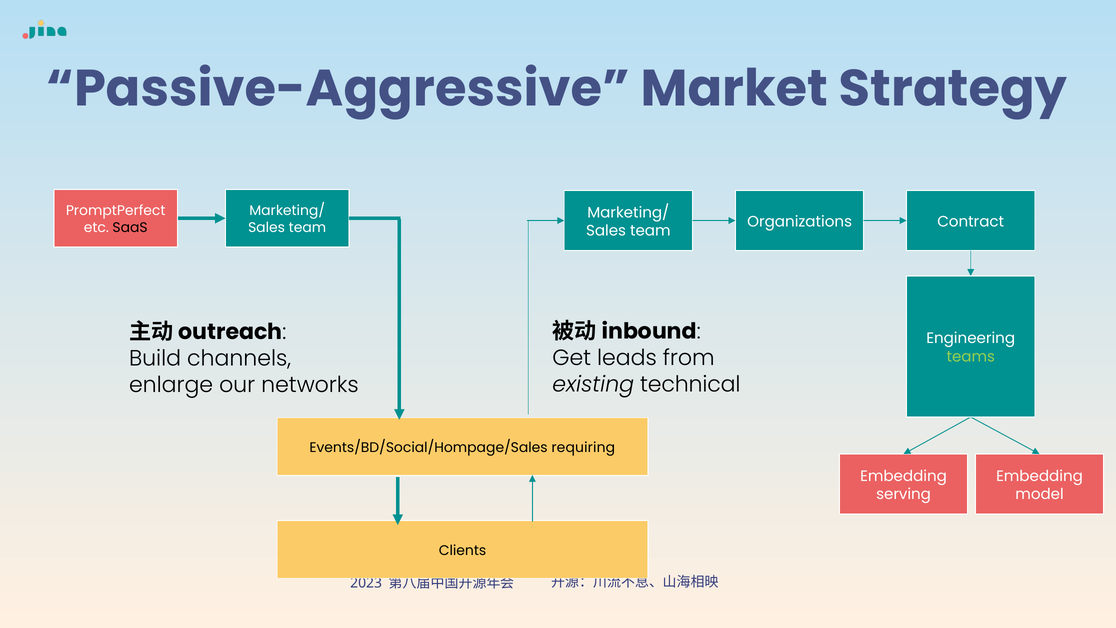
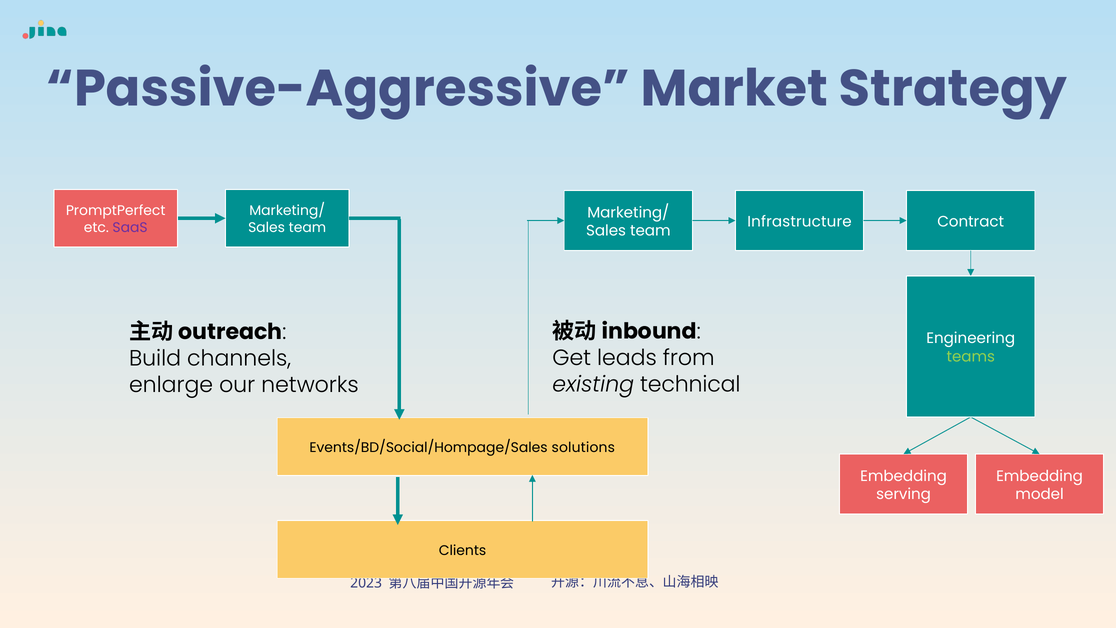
Organizations: Organizations -> Infrastructure
SaaS colour: black -> purple
requiring: requiring -> solutions
